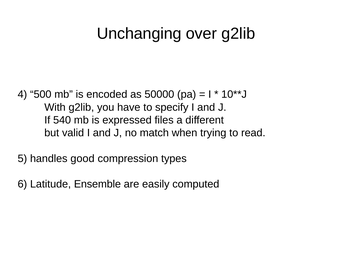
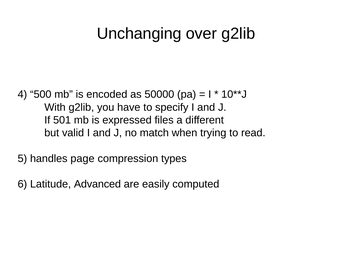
540: 540 -> 501
good: good -> page
Ensemble: Ensemble -> Advanced
